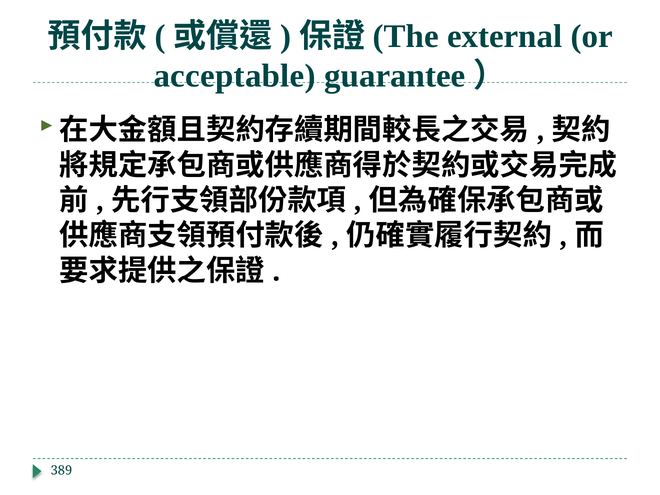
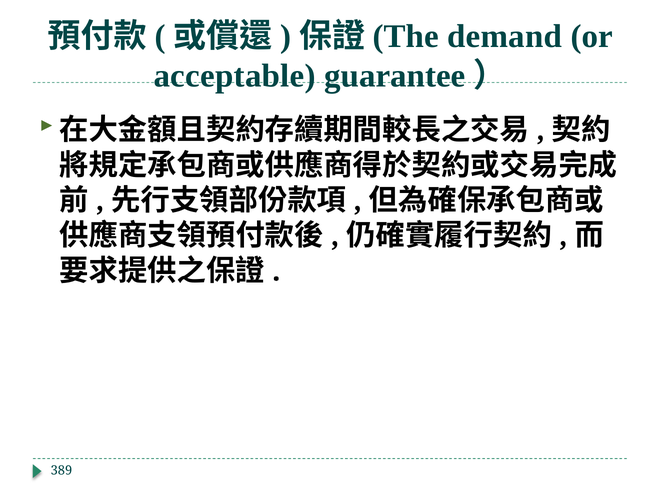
external: external -> demand
